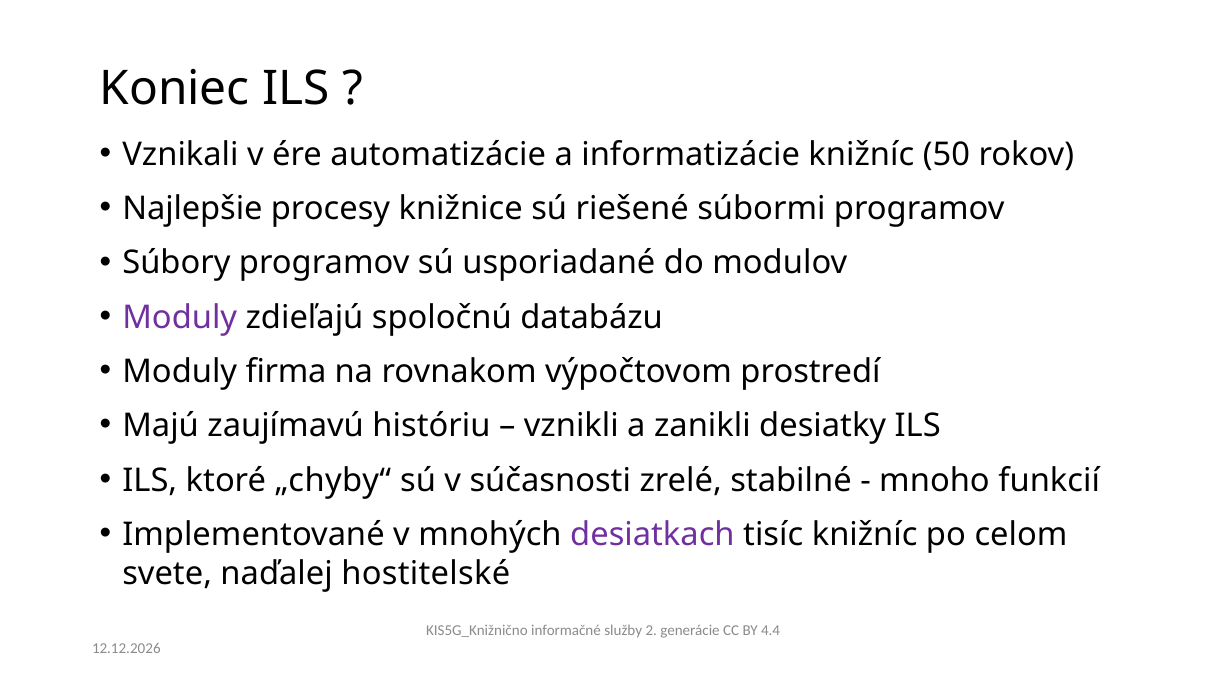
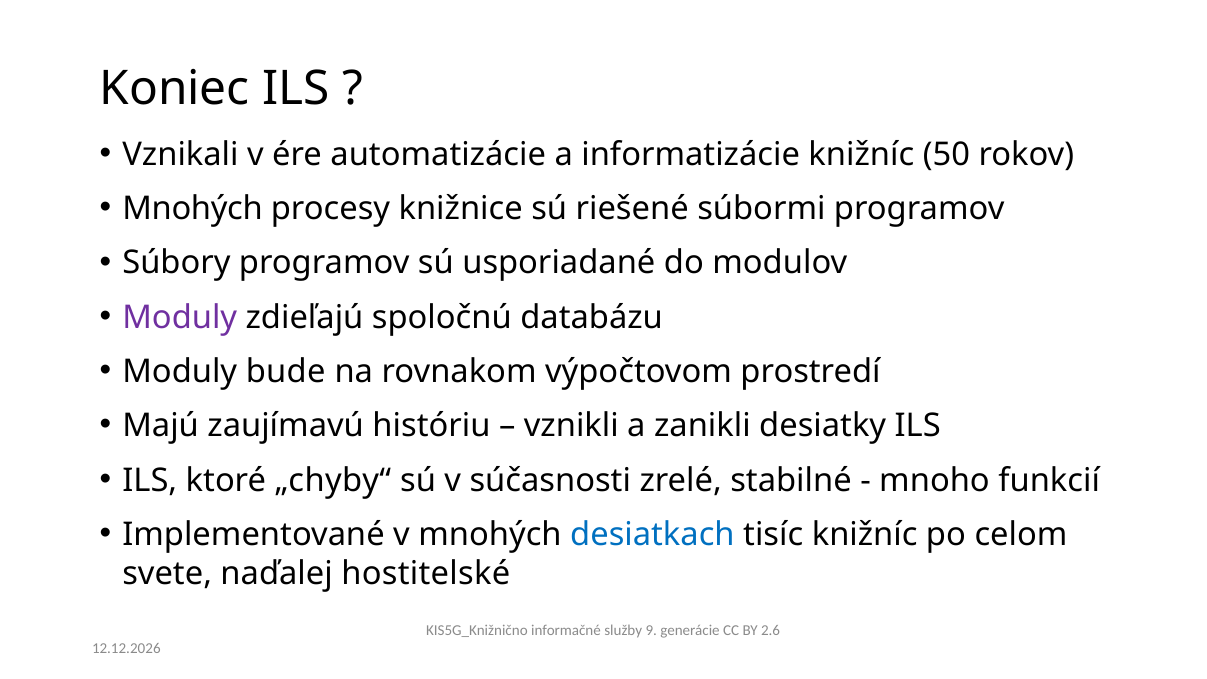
Najlepšie at (192, 209): Najlepšie -> Mnohých
firma: firma -> bude
desiatkach colour: purple -> blue
2: 2 -> 9
4.4: 4.4 -> 2.6
